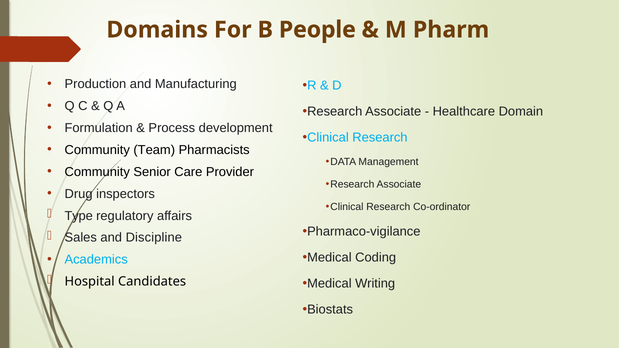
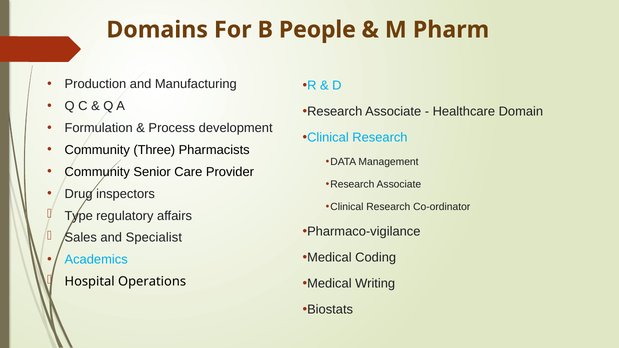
Team: Team -> Three
Discipline: Discipline -> Specialist
Candidates: Candidates -> Operations
